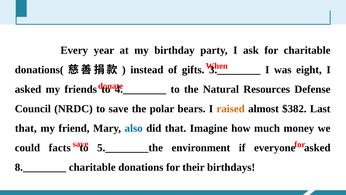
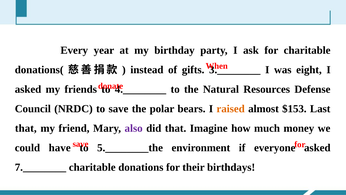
$382: $382 -> $153
also colour: blue -> purple
facts: facts -> have
8.________: 8.________ -> 7.________
